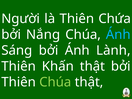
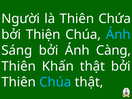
Nắng: Nắng -> Thiện
Lành: Lành -> Càng
Chúa at (55, 82) colour: light green -> light blue
